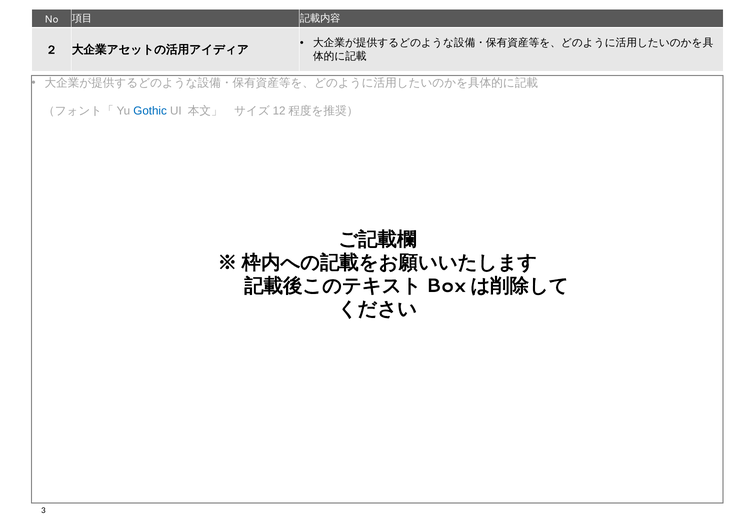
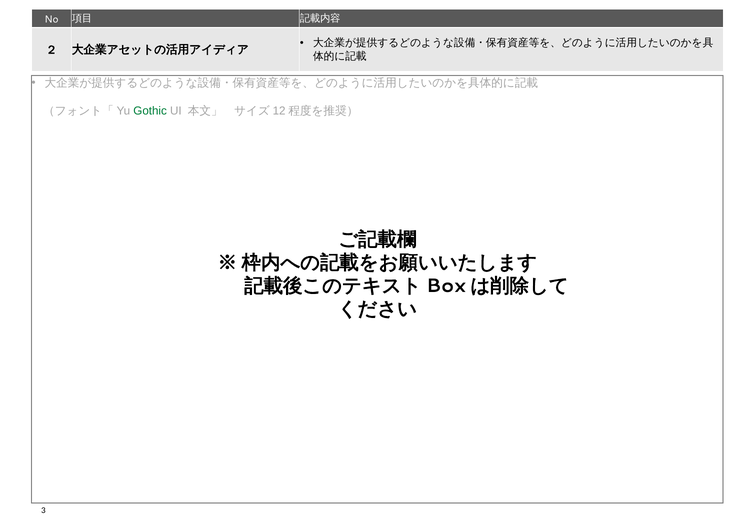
Gothic colour: blue -> green
